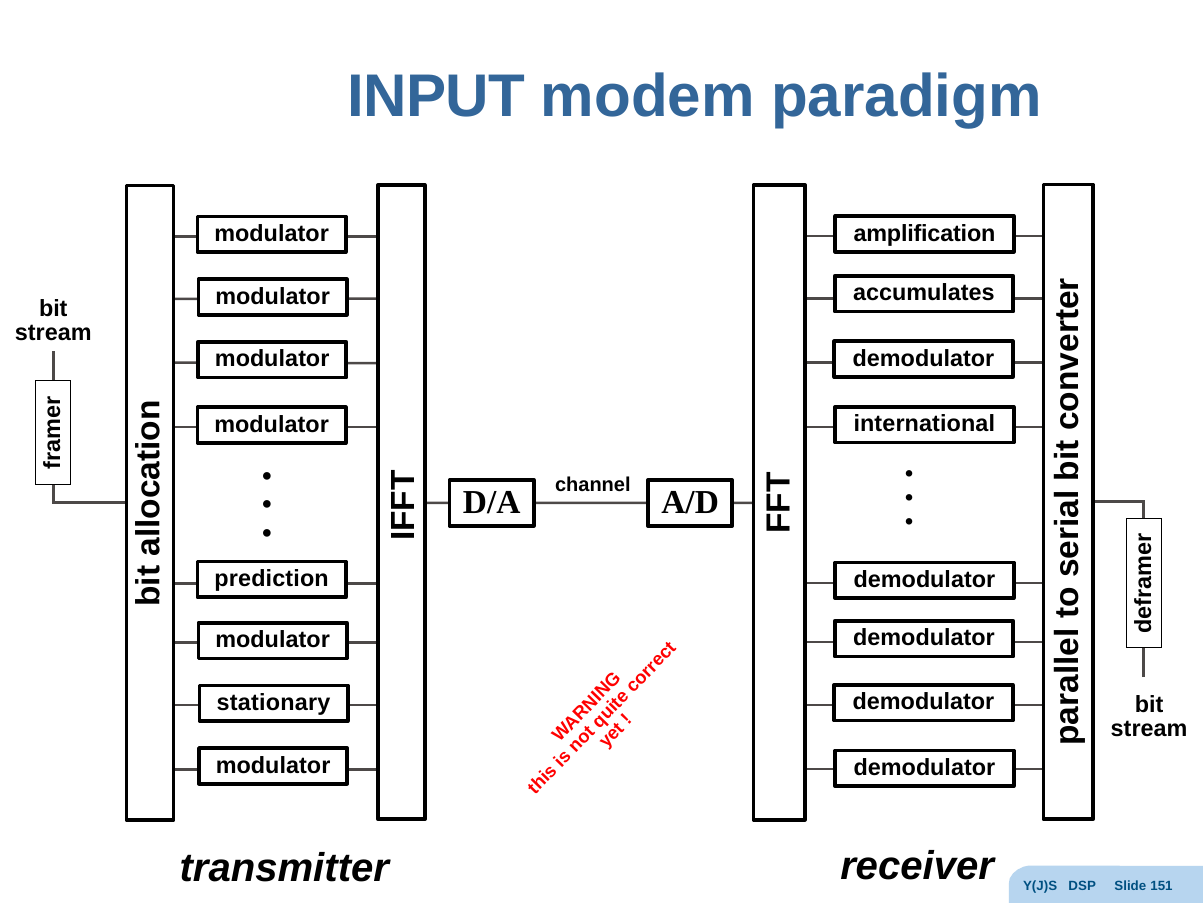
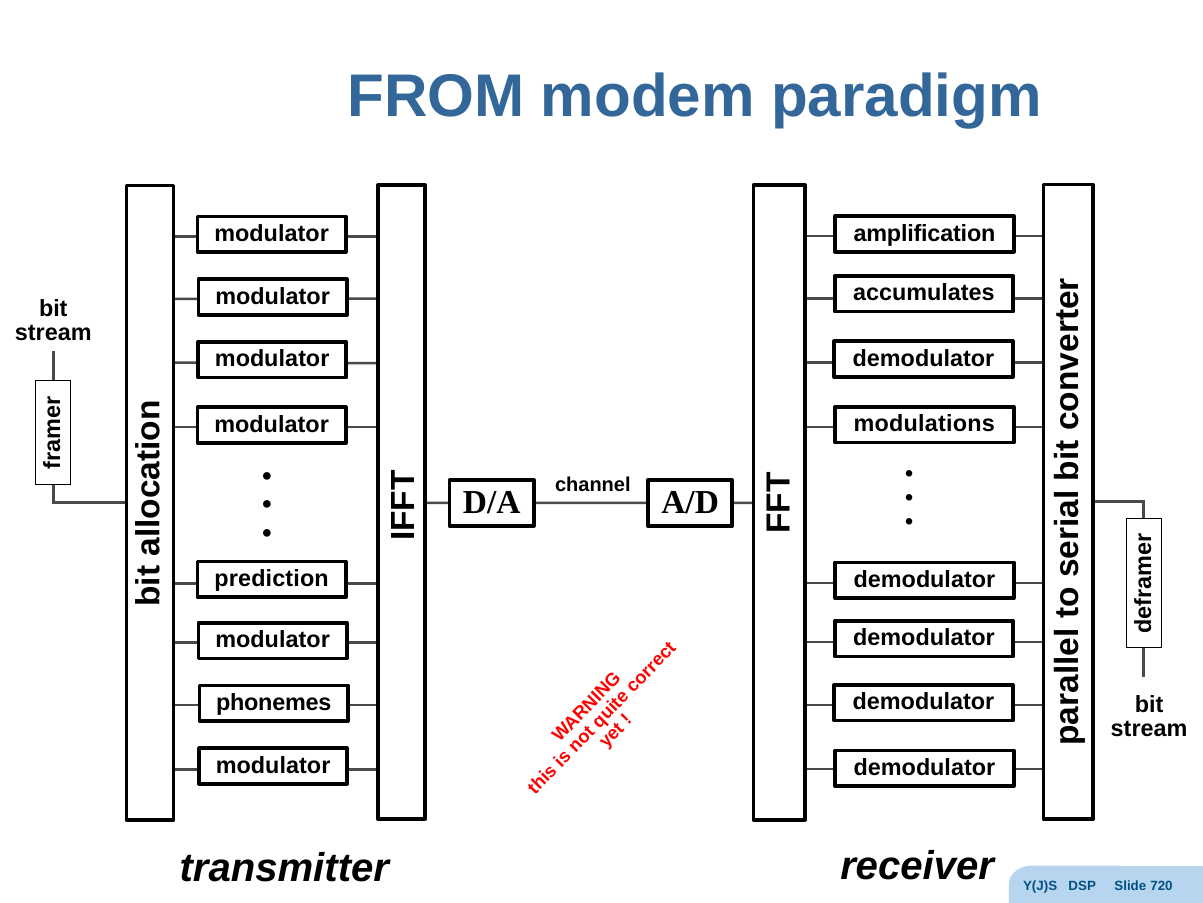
INPUT: INPUT -> FROM
international: international -> modulations
stationary: stationary -> phonemes
151: 151 -> 720
